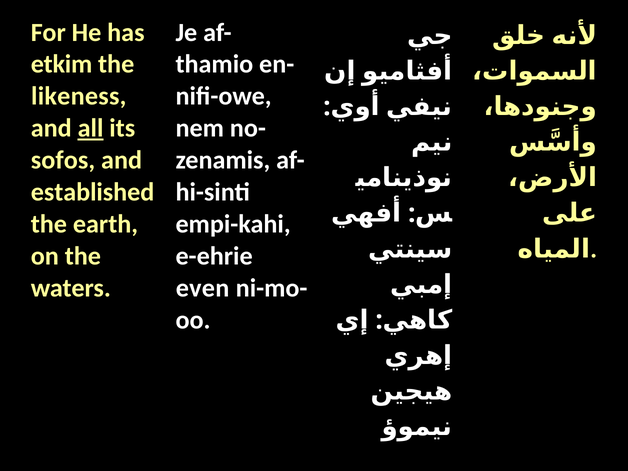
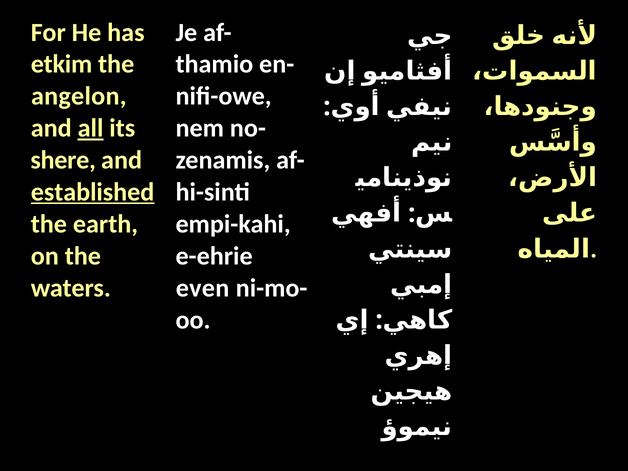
likeness: likeness -> angelon
sofos: sofos -> shere
established underline: none -> present
